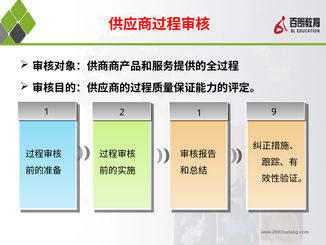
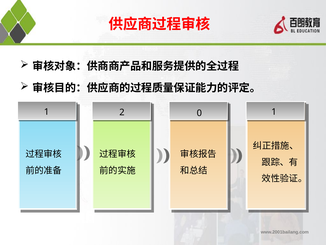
1 1: 1 -> 0
2 9: 9 -> 1
